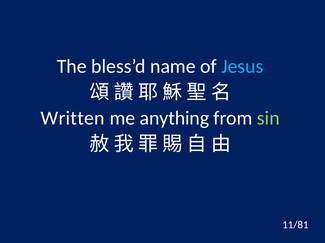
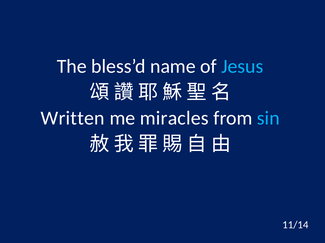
anything: anything -> miracles
sin colour: light green -> light blue
11/81: 11/81 -> 11/14
